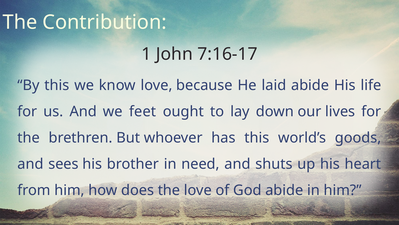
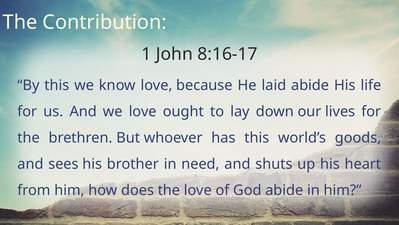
7:16-17: 7:16-17 -> 8:16-17
we feet: feet -> love
